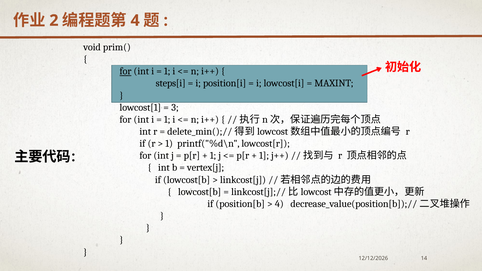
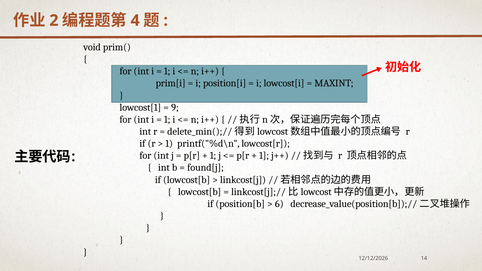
for at (125, 71) underline: present -> none
steps[i: steps[i -> prim[i
3: 3 -> 9
vertex[j: vertex[j -> found[j
4 at (279, 204): 4 -> 6
